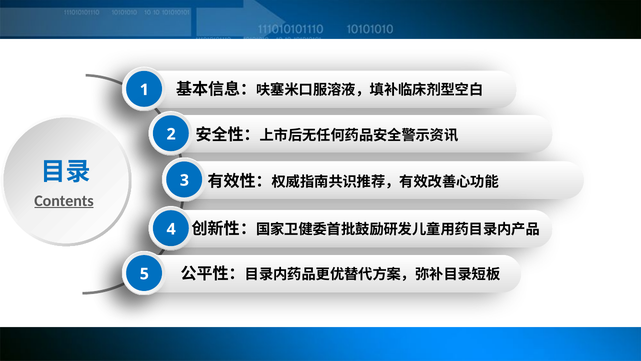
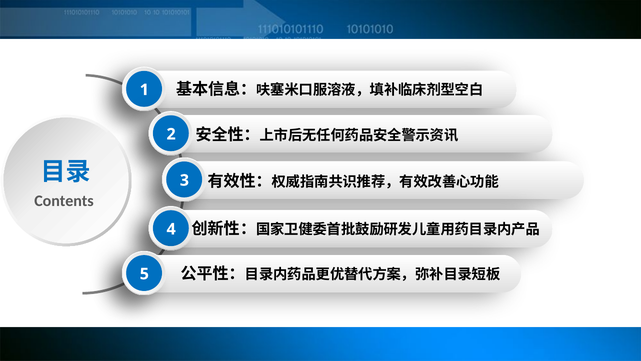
Contents underline: present -> none
